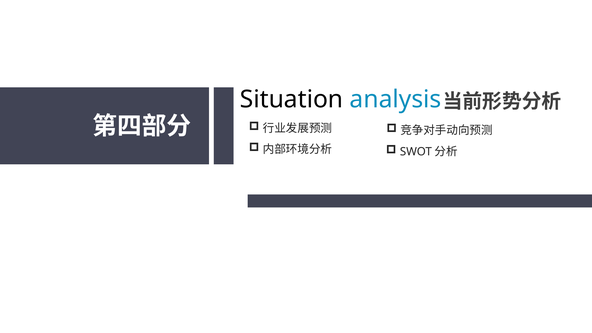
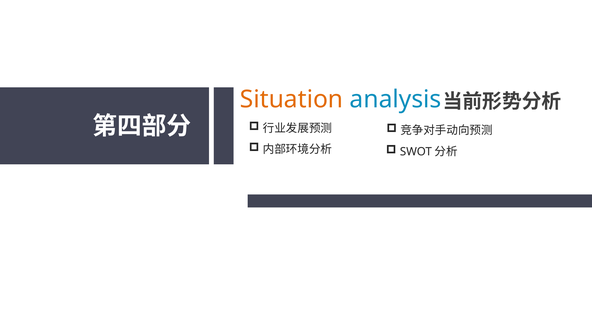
Situation colour: black -> orange
